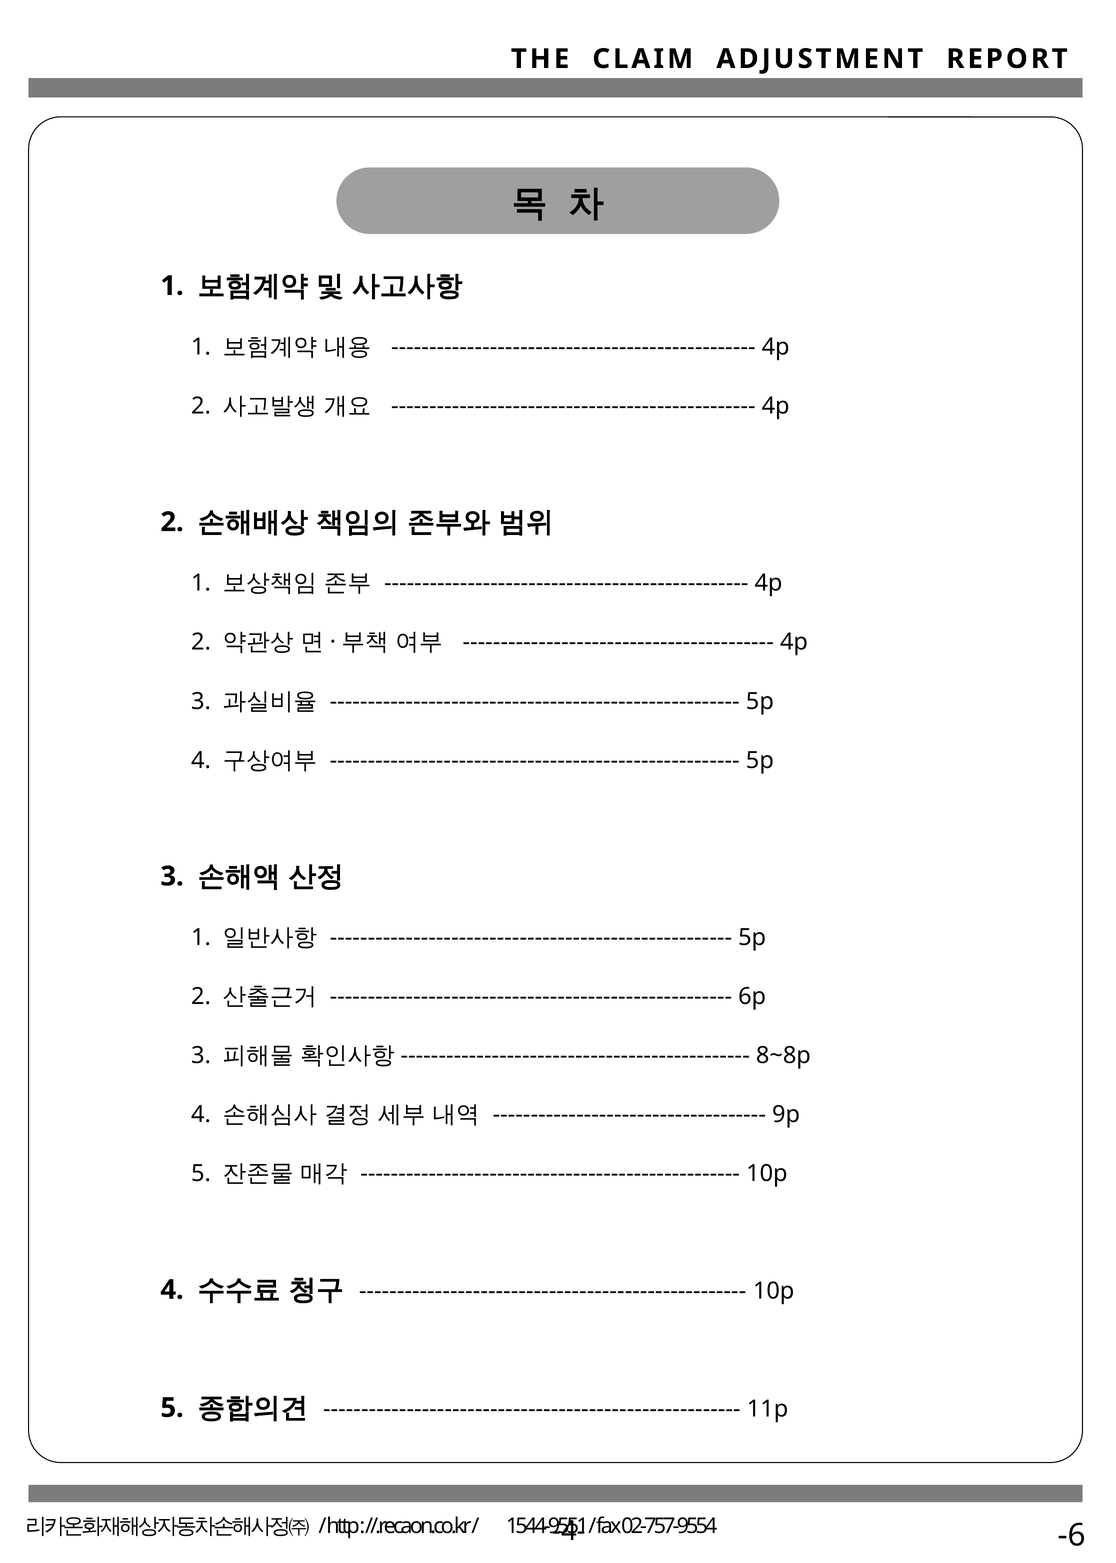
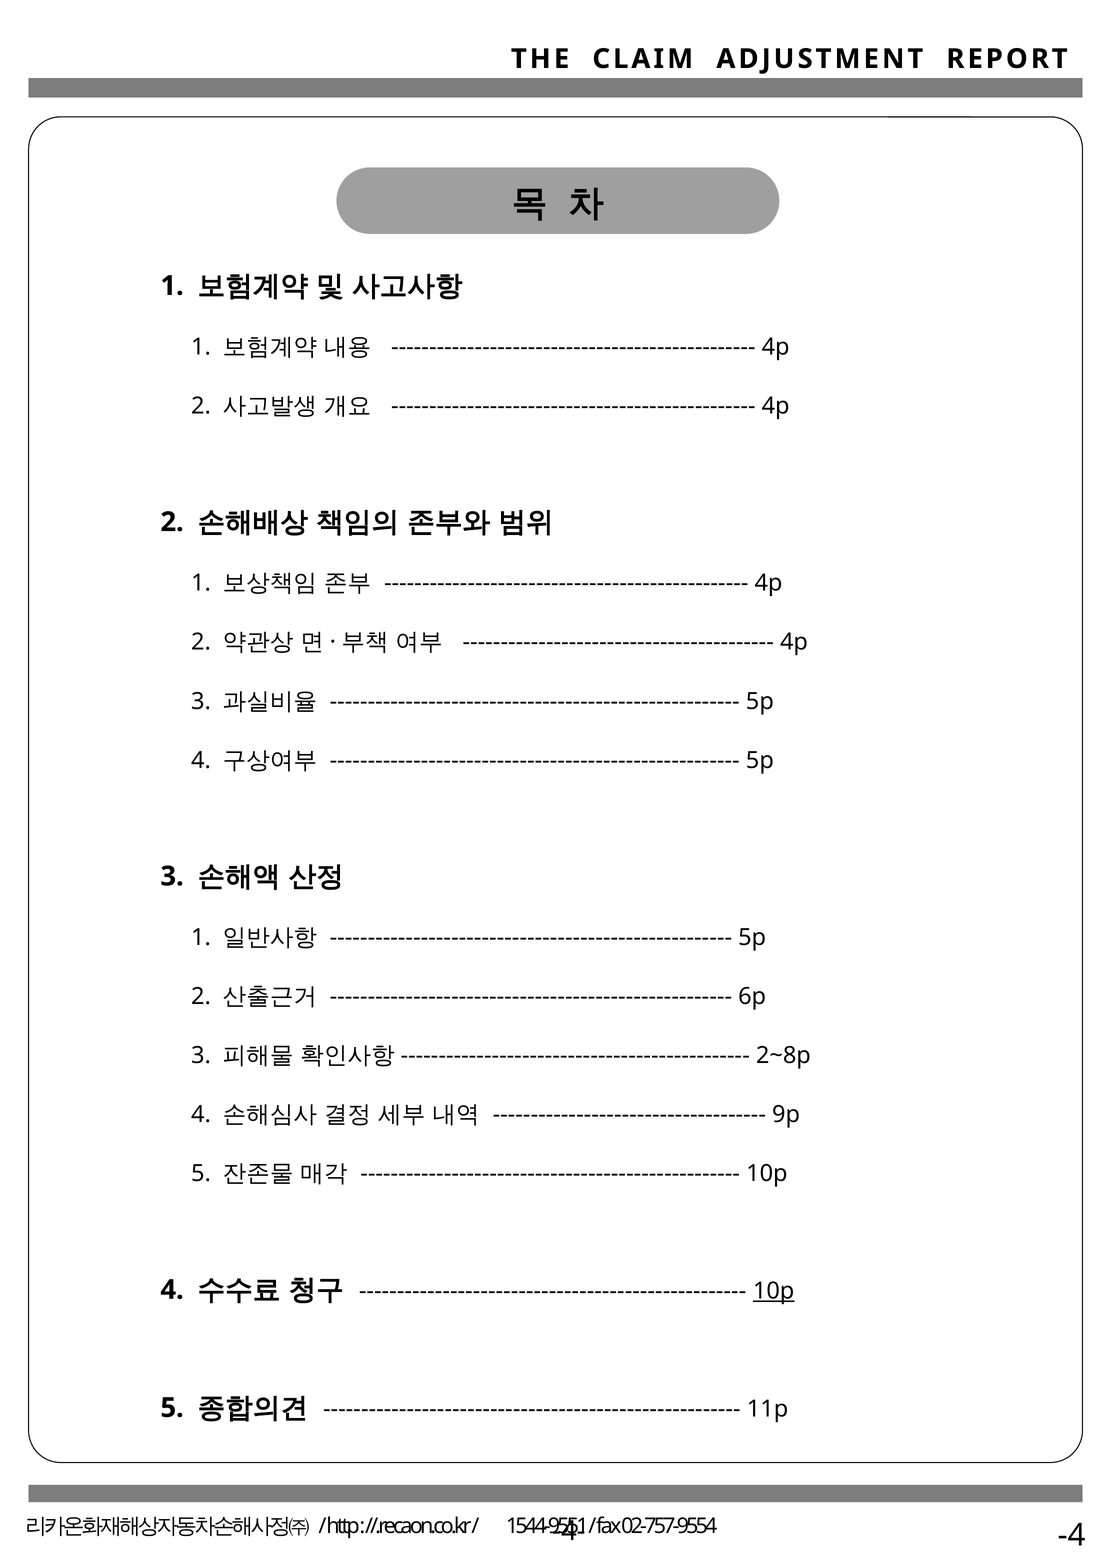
8~8p: 8~8p -> 2~8p
10p at (774, 1290) underline: none -> present
-6: -6 -> -4
